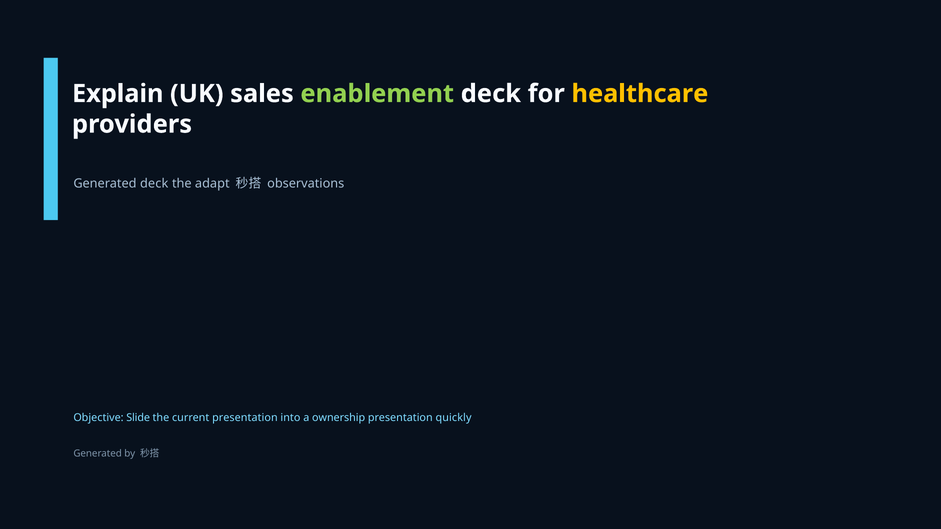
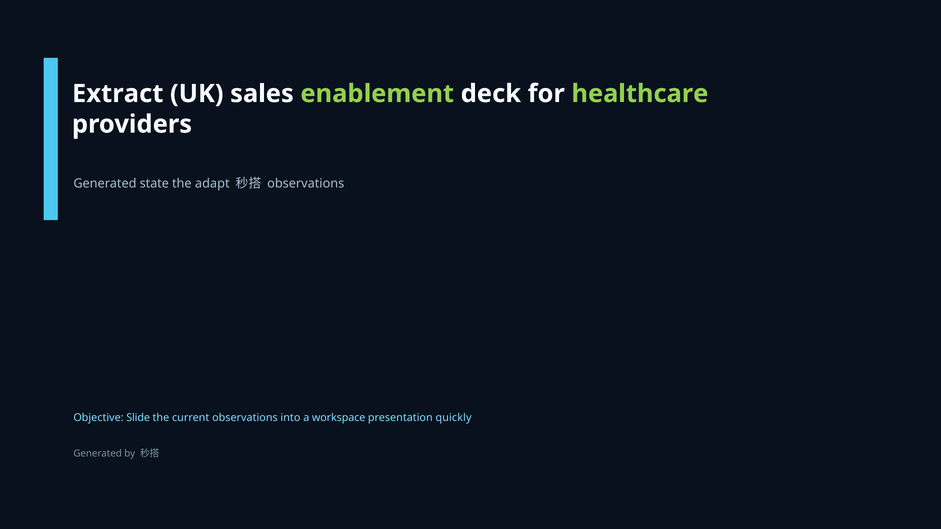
Explain: Explain -> Extract
healthcare colour: yellow -> light green
Generated deck: deck -> state
current presentation: presentation -> observations
ownership: ownership -> workspace
